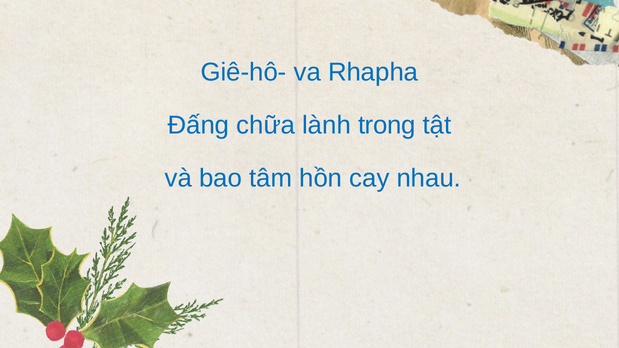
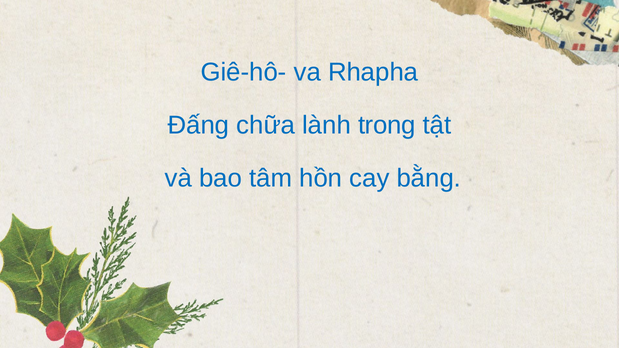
nhau: nhau -> bằng
